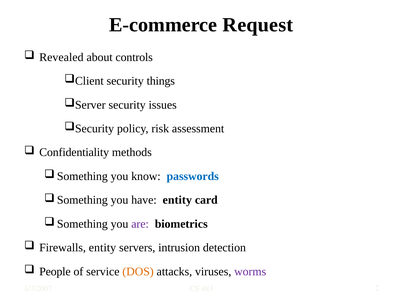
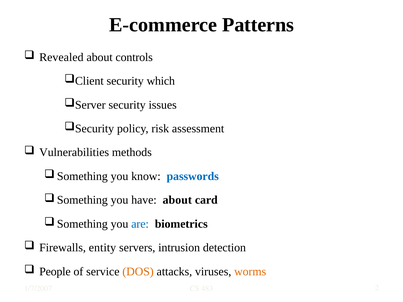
Request: Request -> Patterns
things: things -> which
Confidentiality: Confidentiality -> Vulnerabilities
have entity: entity -> about
are colour: purple -> blue
worms colour: purple -> orange
